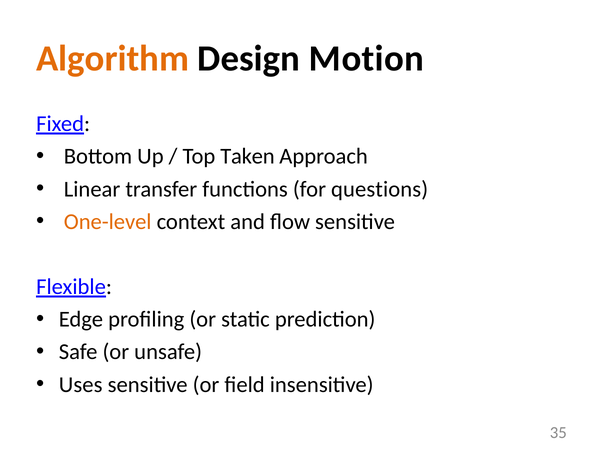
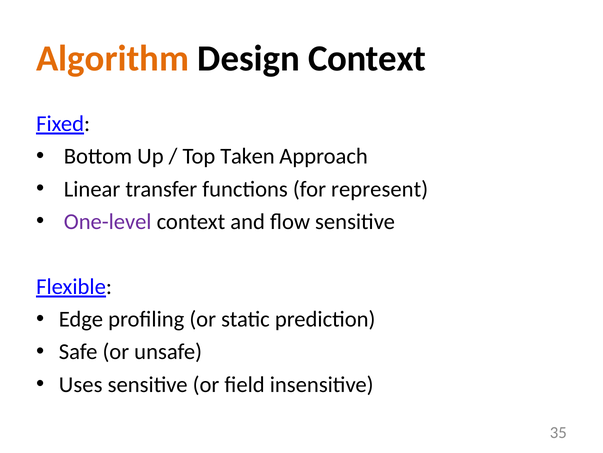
Design Motion: Motion -> Context
questions: questions -> represent
One-level colour: orange -> purple
